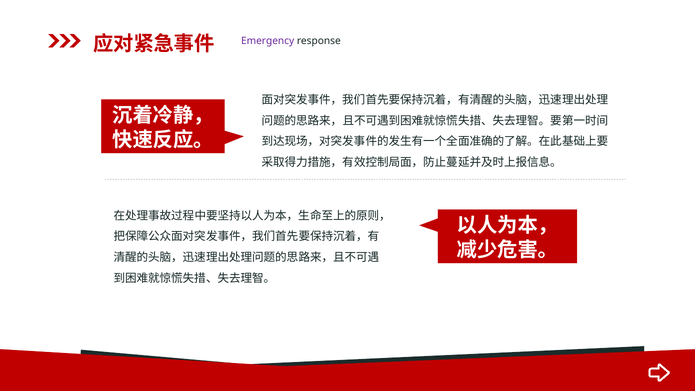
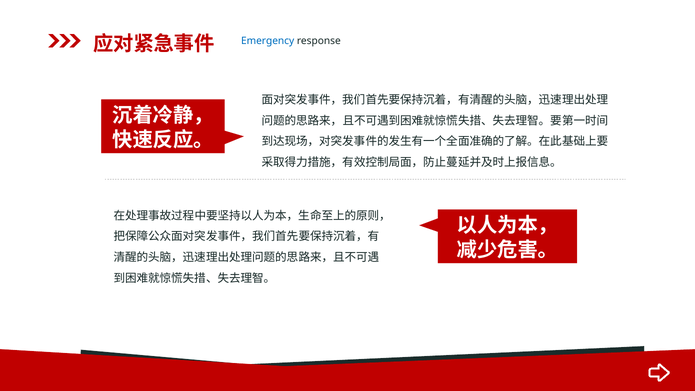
Emergency colour: purple -> blue
